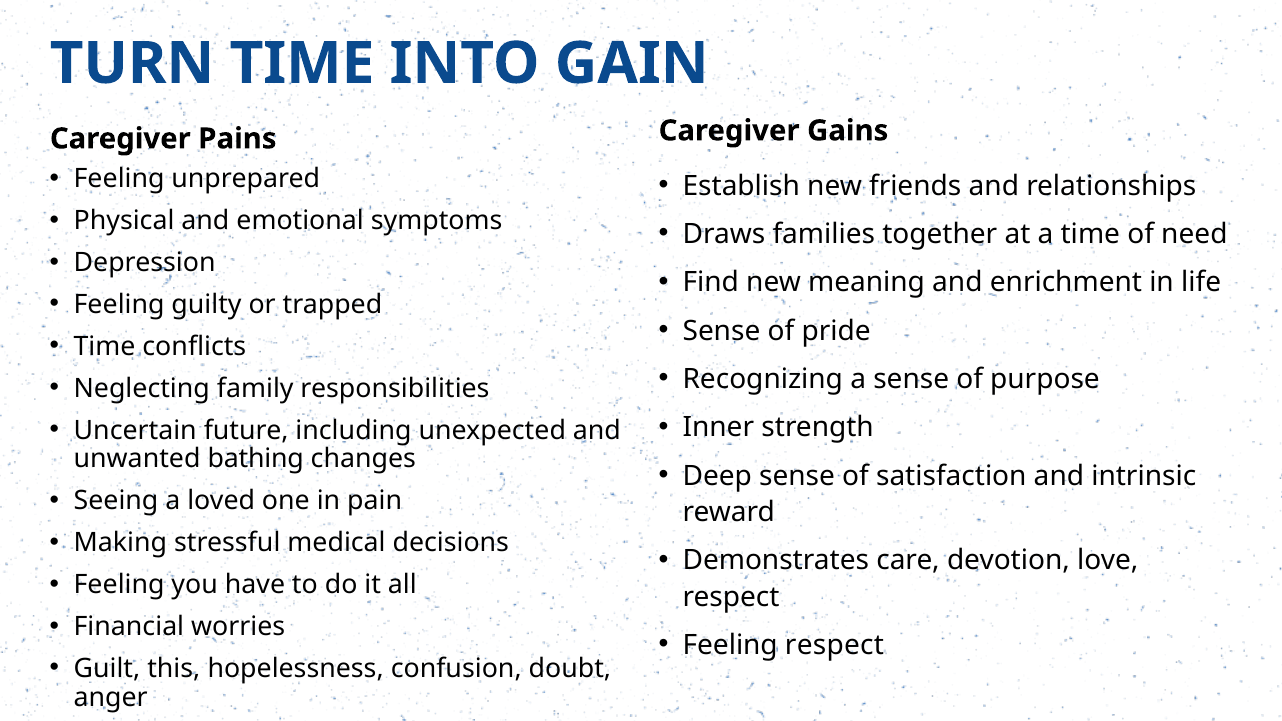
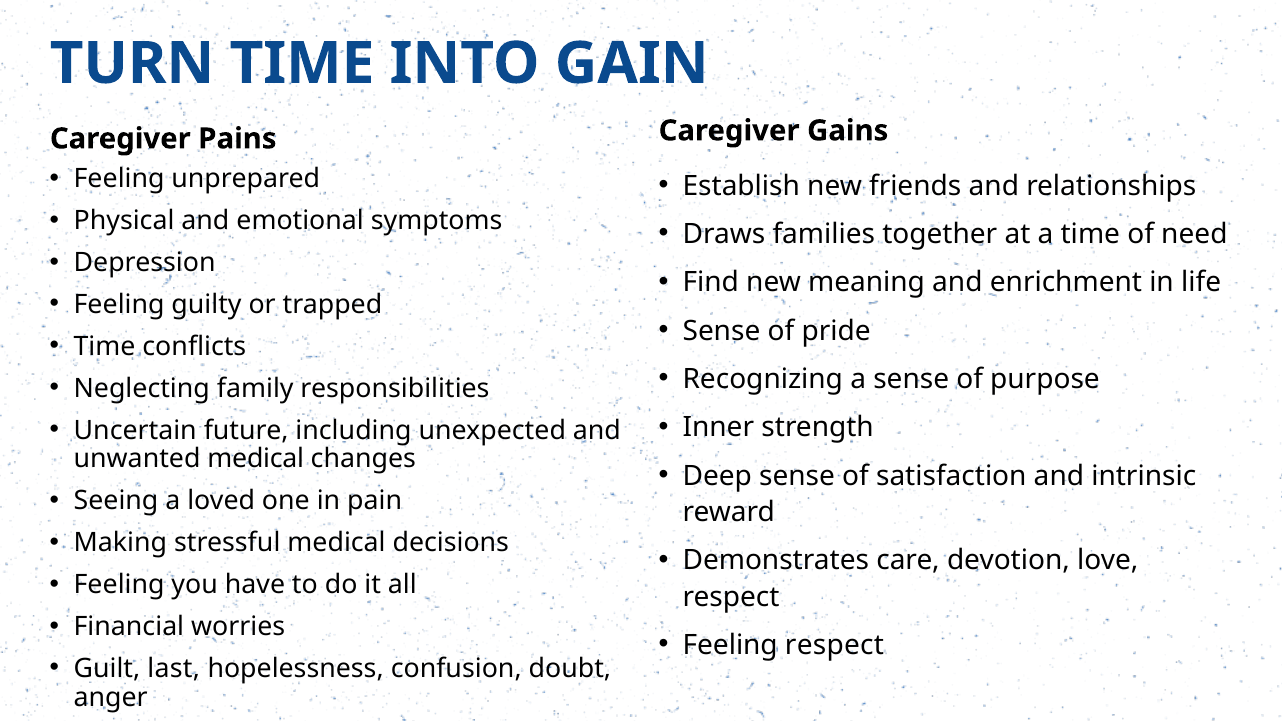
unwanted bathing: bathing -> medical
this: this -> last
